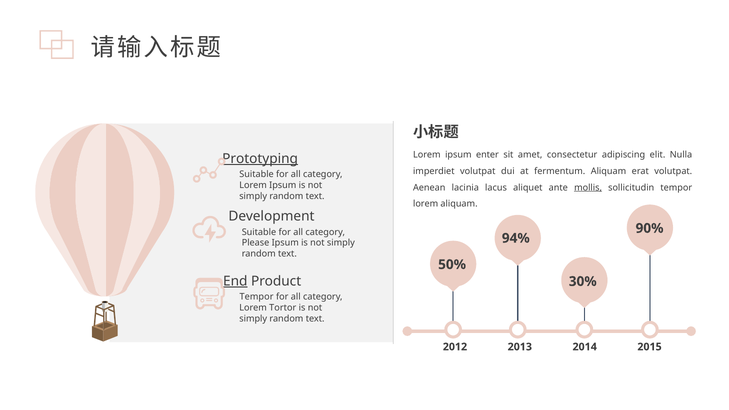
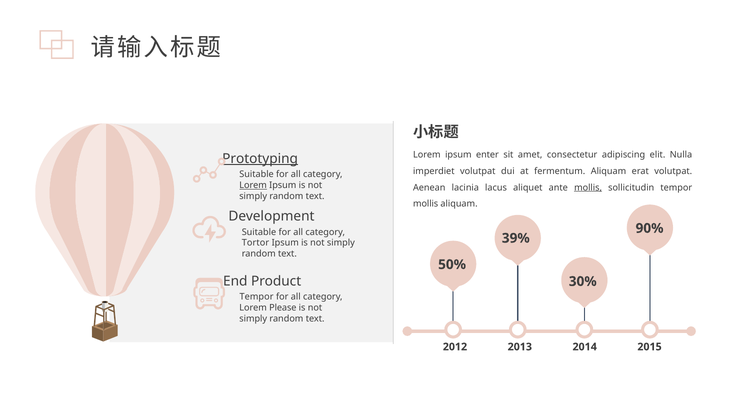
Lorem at (253, 185) underline: none -> present
lorem at (426, 204): lorem -> mollis
94%: 94% -> 39%
Please: Please -> Tortor
End underline: present -> none
Tortor: Tortor -> Please
